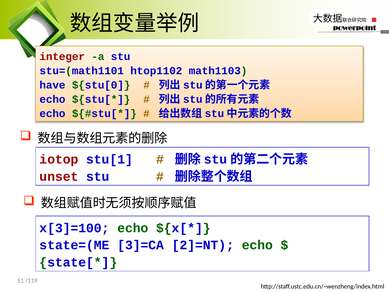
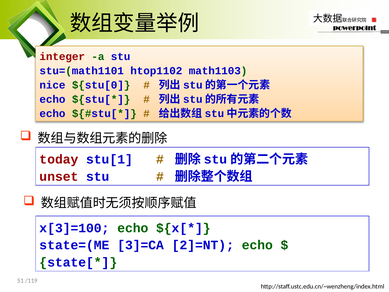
have: have -> nice
iotop: iotop -> today
